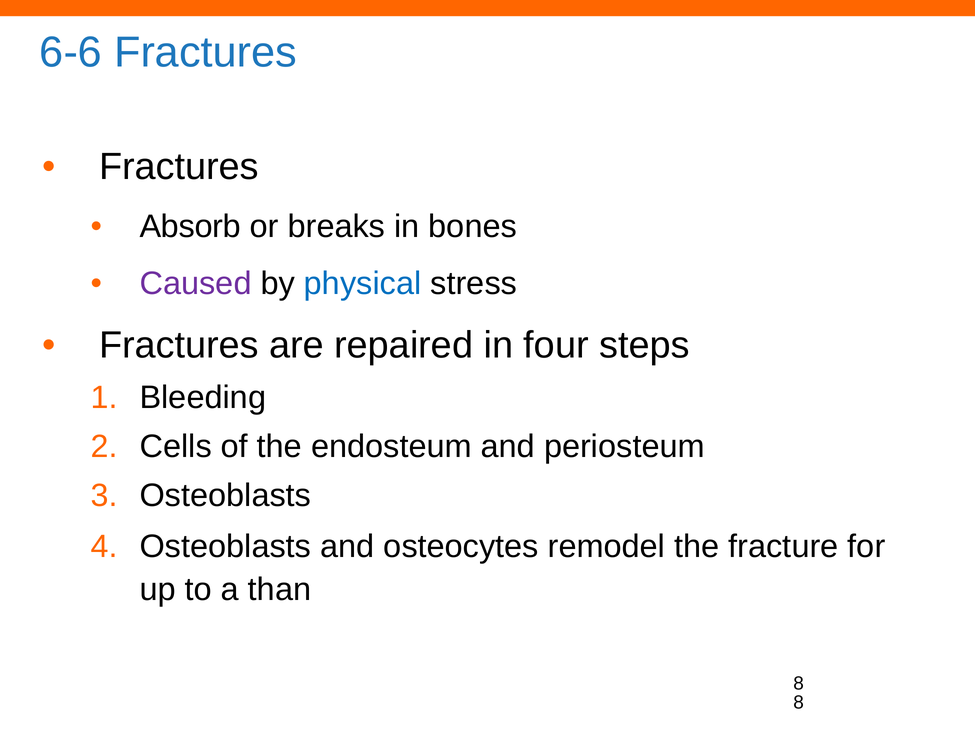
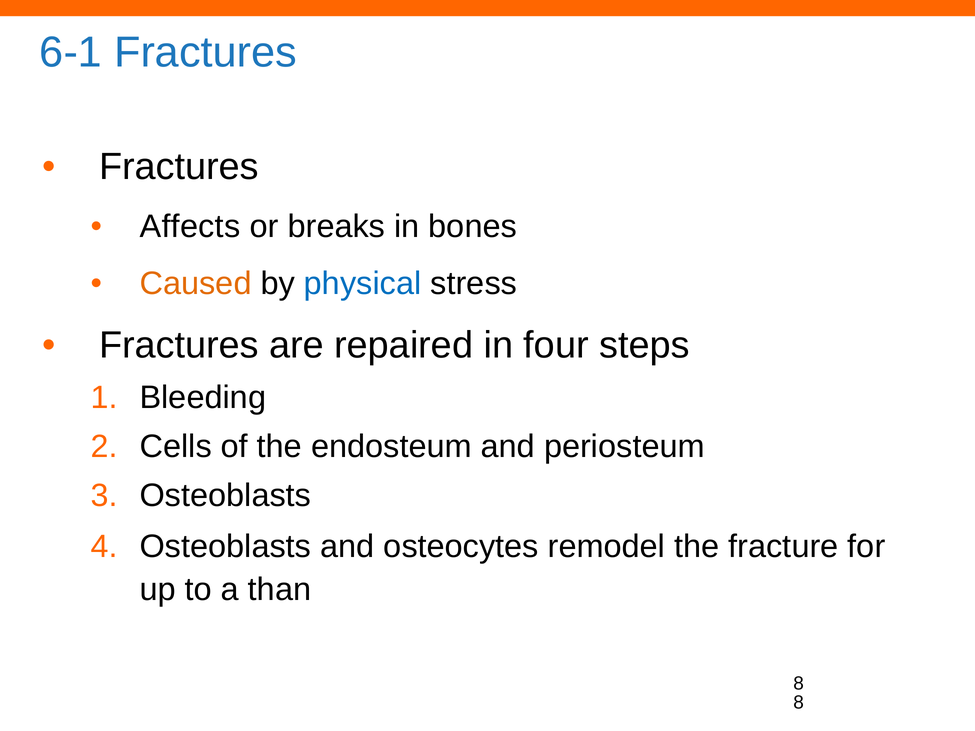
6-6: 6-6 -> 6-1
Absorb: Absorb -> Affects
Caused colour: purple -> orange
